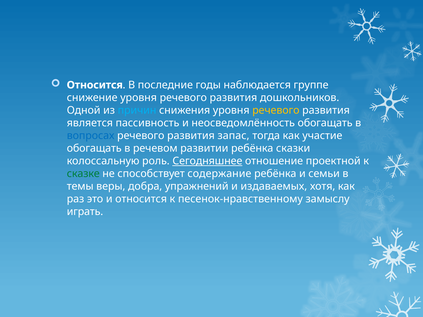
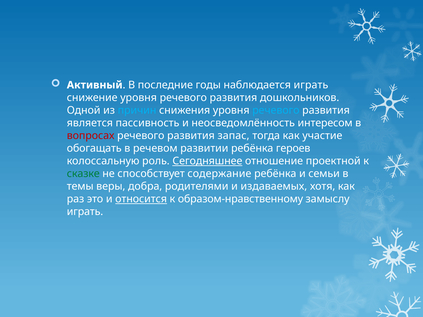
Относится at (95, 85): Относится -> Активный
наблюдается группе: группе -> играть
речевого at (276, 110) colour: yellow -> light blue
неосведомлённость обогащать: обогащать -> интересом
вопросах colour: blue -> red
сказки: сказки -> героев
упражнений: упражнений -> родителями
относится at (141, 199) underline: none -> present
песенок-нравственному: песенок-нравственному -> образом-нравственному
